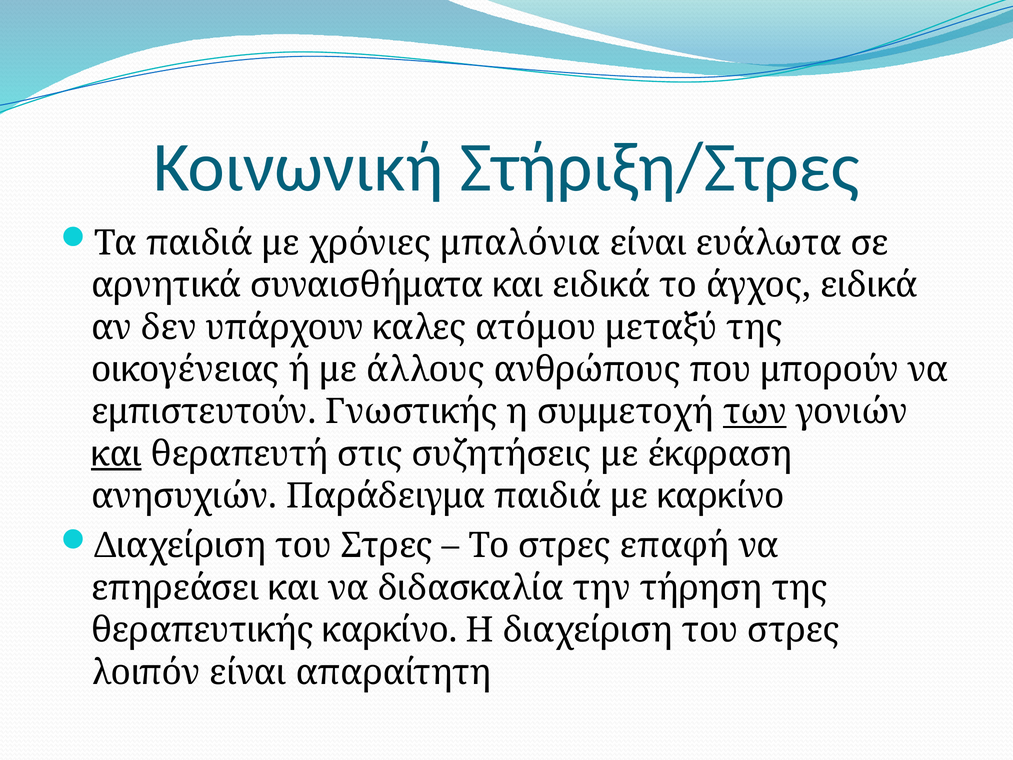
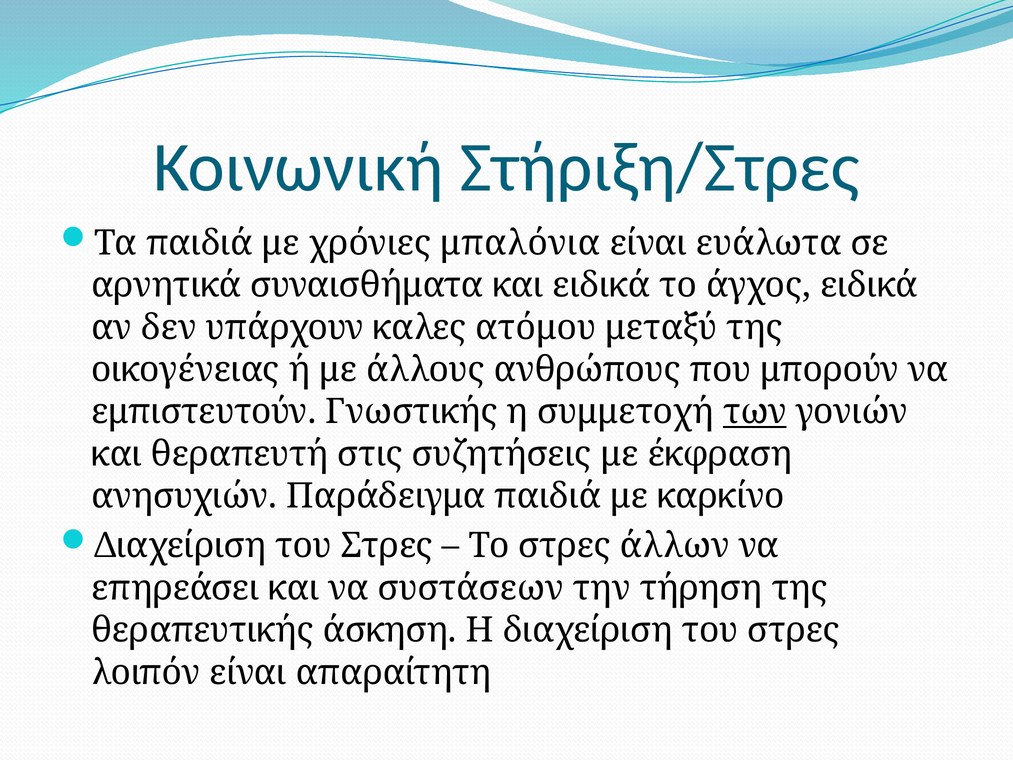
και at (116, 454) underline: present -> none
επαφή: επαφή -> άλλων
διδασκαλία: διδασκαλία -> συστάσεων
θεραπευτικής καρκίνο: καρκίνο -> άσκηση
